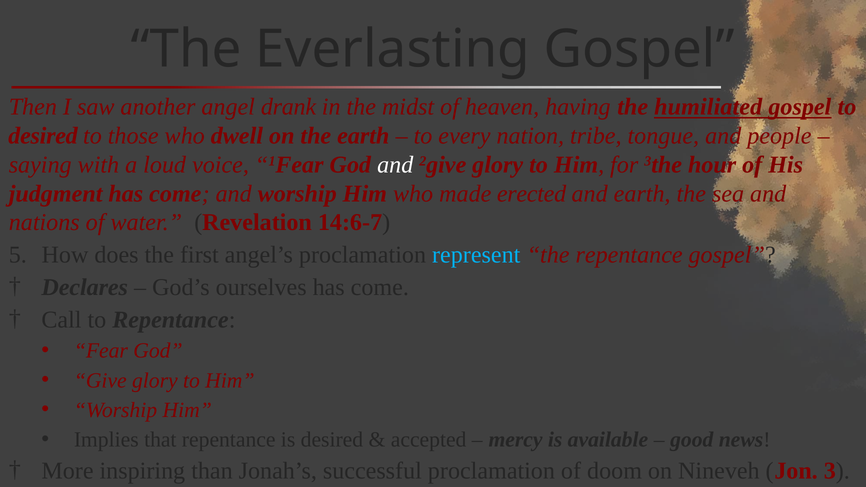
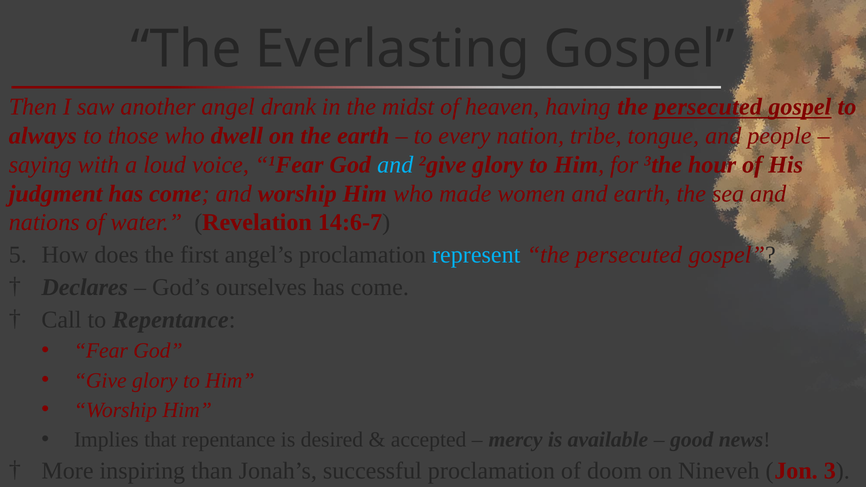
having the humiliated: humiliated -> persecuted
desired at (43, 136): desired -> always
and at (395, 165) colour: white -> light blue
erected: erected -> women
repentance at (629, 255): repentance -> persecuted
